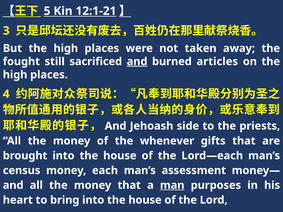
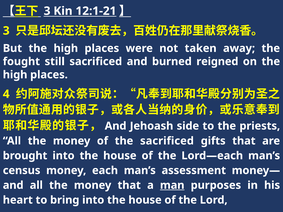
5 at (47, 11): 5 -> 3
and at (137, 62) underline: present -> none
articles: articles -> reigned
the whenever: whenever -> sacrificed
